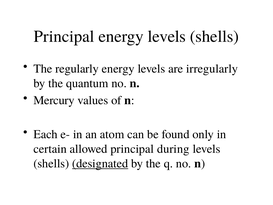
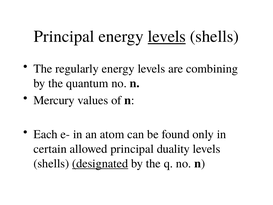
levels at (167, 36) underline: none -> present
irregularly: irregularly -> combining
during: during -> duality
